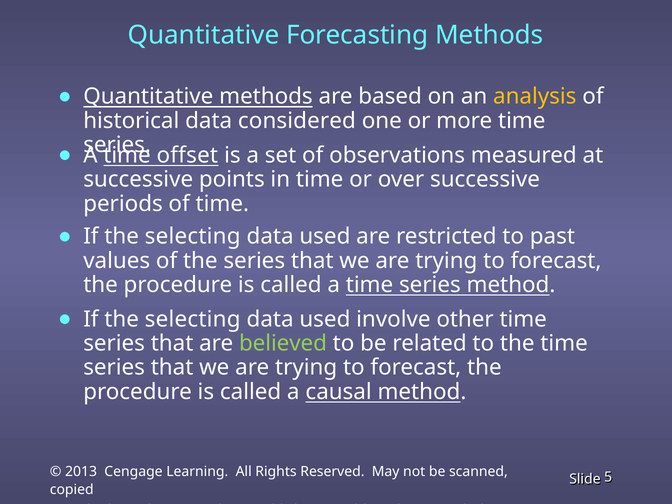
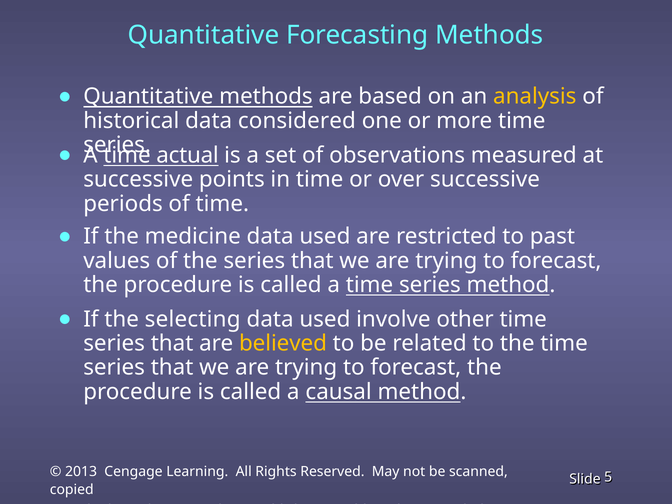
offset: offset -> actual
selecting at (193, 237): selecting -> medicine
believed colour: light green -> yellow
